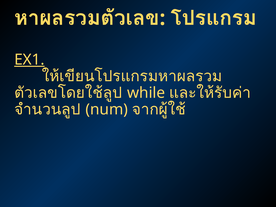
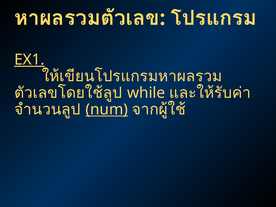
num underline: none -> present
